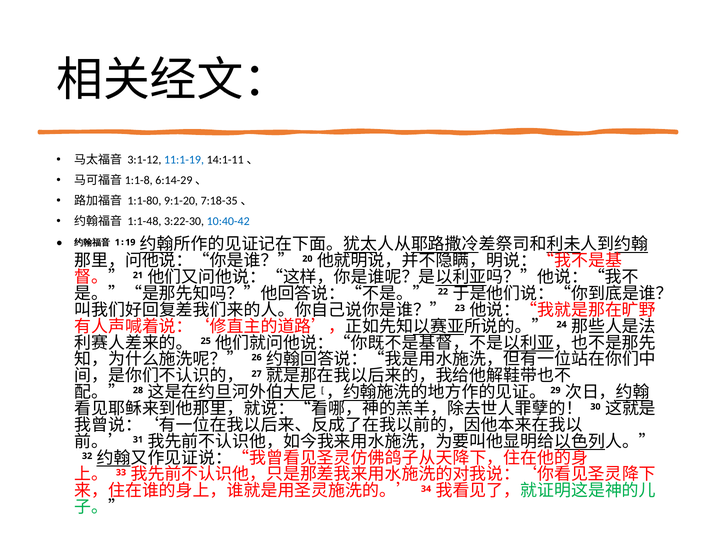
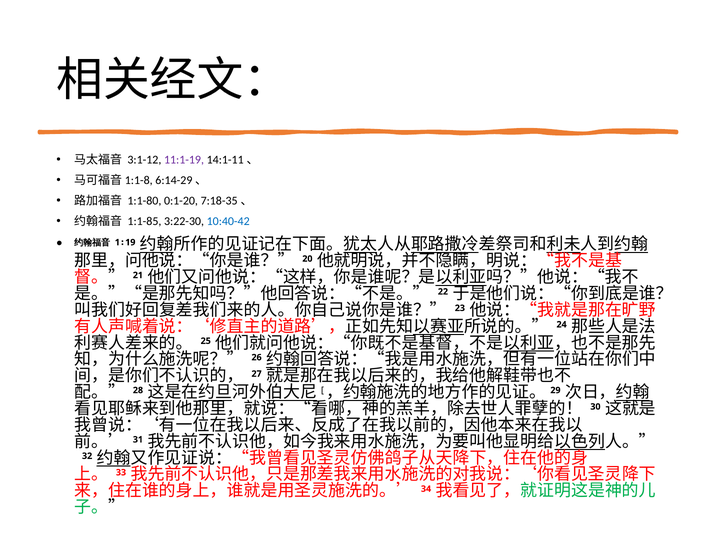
11:1-19 colour: blue -> purple
9:1-20: 9:1-20 -> 0:1-20
1:1-48: 1:1-48 -> 1:1-85
